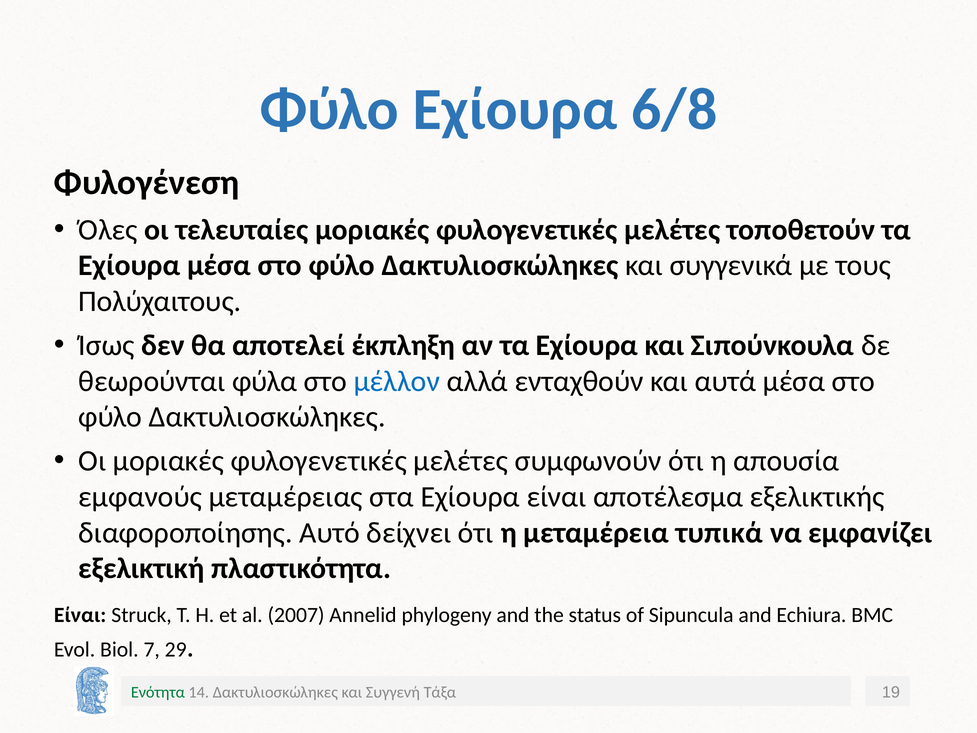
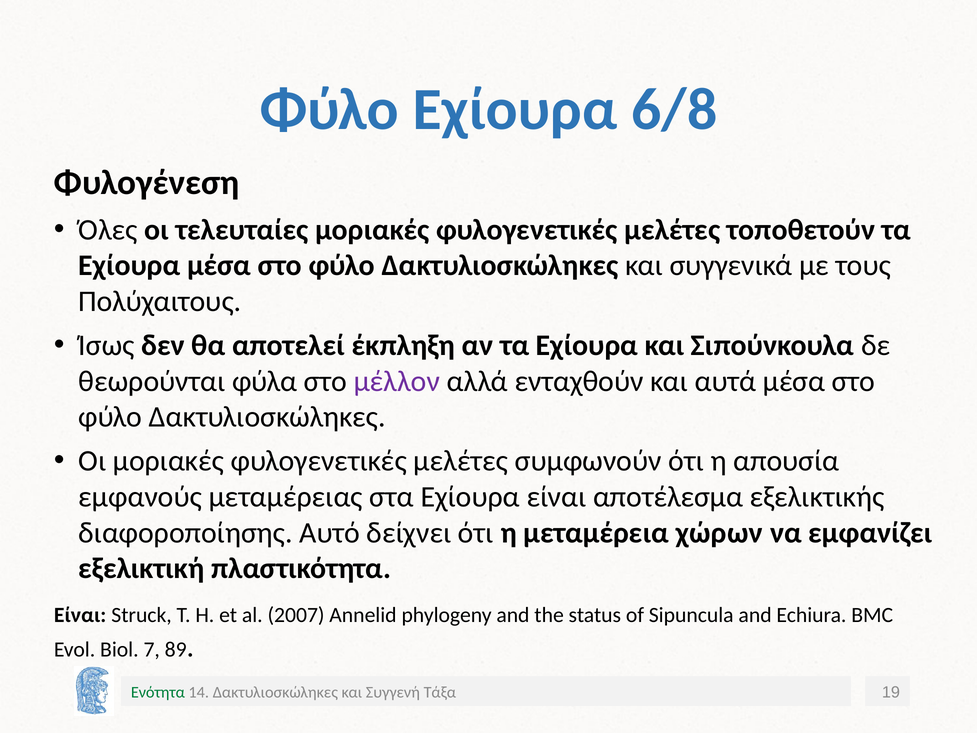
μέλλον colour: blue -> purple
τυπικά: τυπικά -> χώρων
29: 29 -> 89
